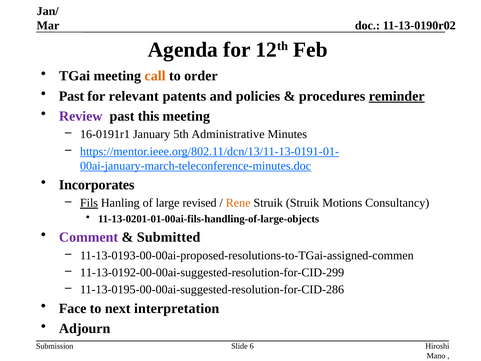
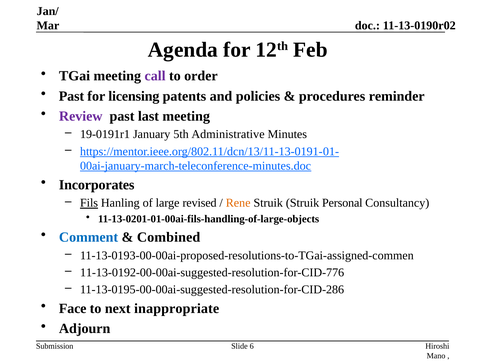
call colour: orange -> purple
relevant: relevant -> licensing
reminder underline: present -> none
this: this -> last
16-0191r1: 16-0191r1 -> 19-0191r1
Motions: Motions -> Personal
Comment colour: purple -> blue
Submitted: Submitted -> Combined
11-13-0192-00-00ai-suggested-resolution-for-CID-299: 11-13-0192-00-00ai-suggested-resolution-for-CID-299 -> 11-13-0192-00-00ai-suggested-resolution-for-CID-776
interpretation: interpretation -> inappropriate
